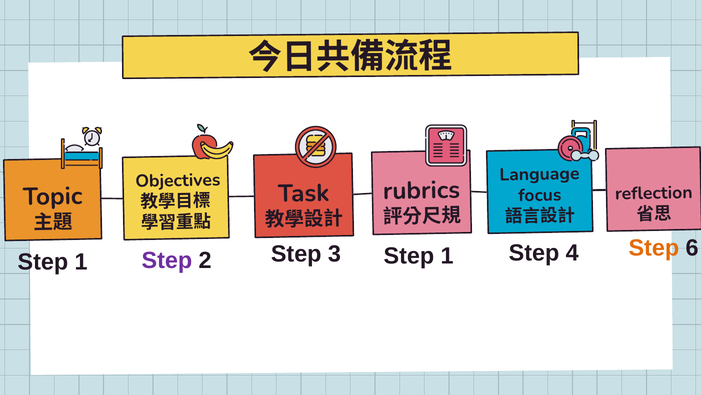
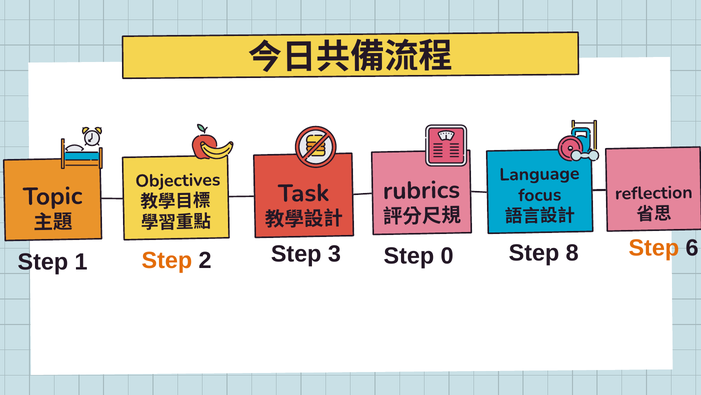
4: 4 -> 8
1 at (447, 256): 1 -> 0
Step at (167, 260) colour: purple -> orange
